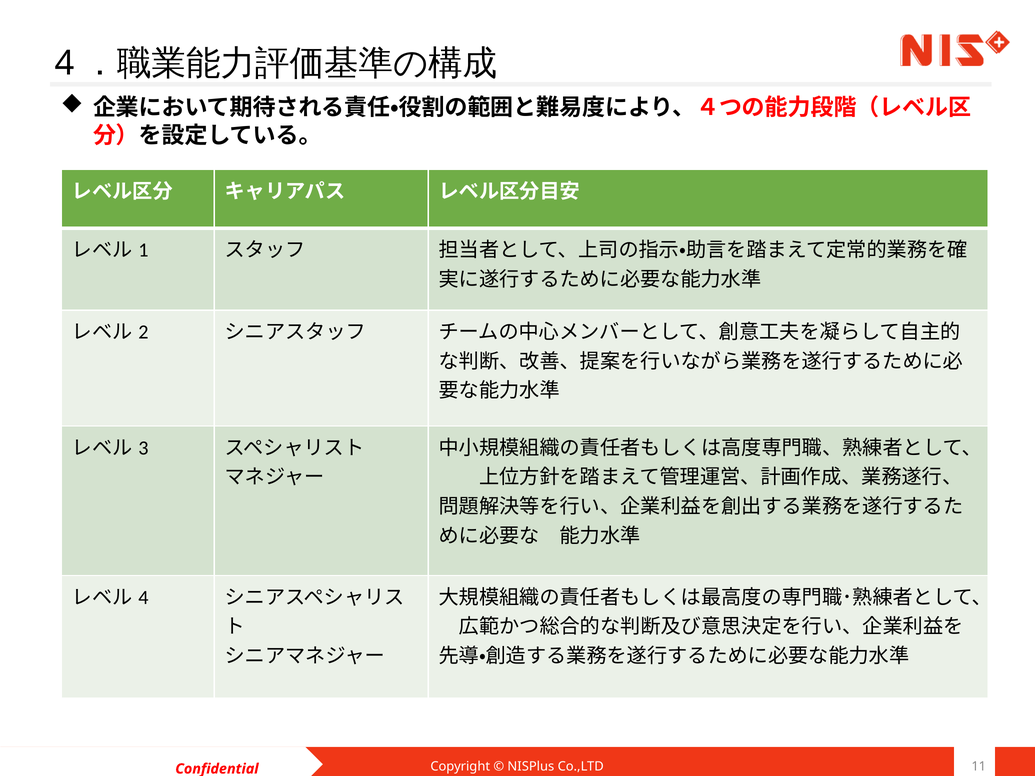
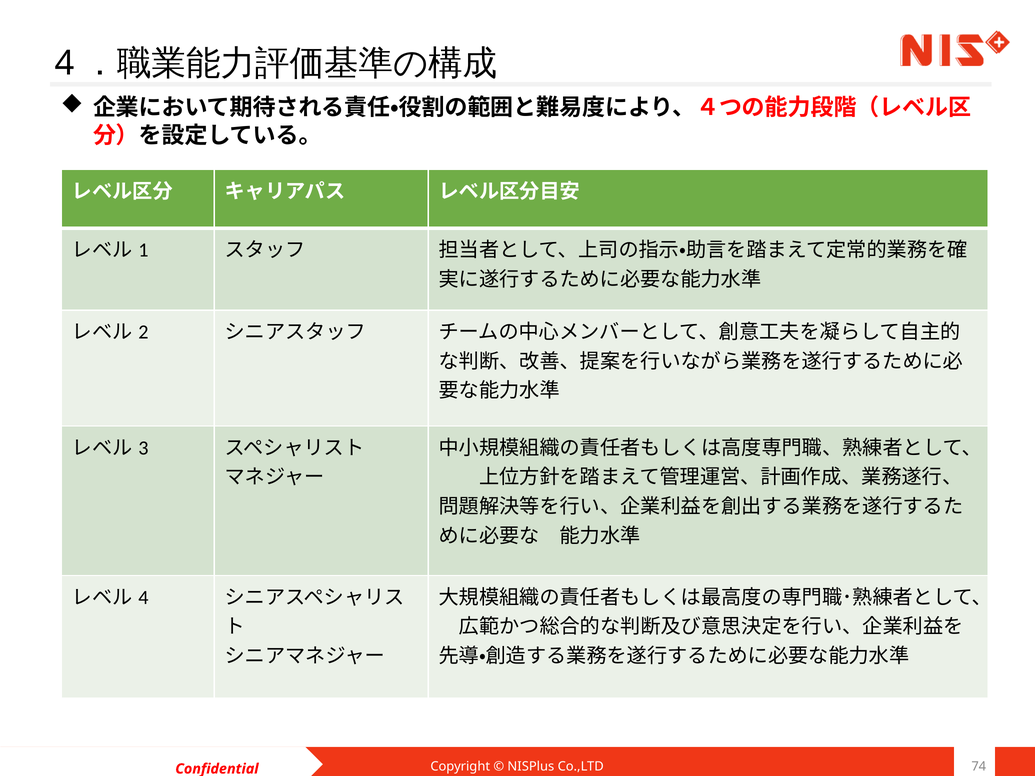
11: 11 -> 74
